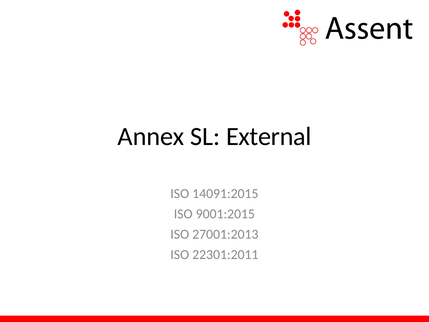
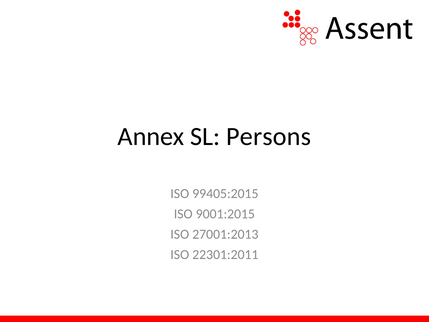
External: External -> Persons
14091:2015: 14091:2015 -> 99405:2015
